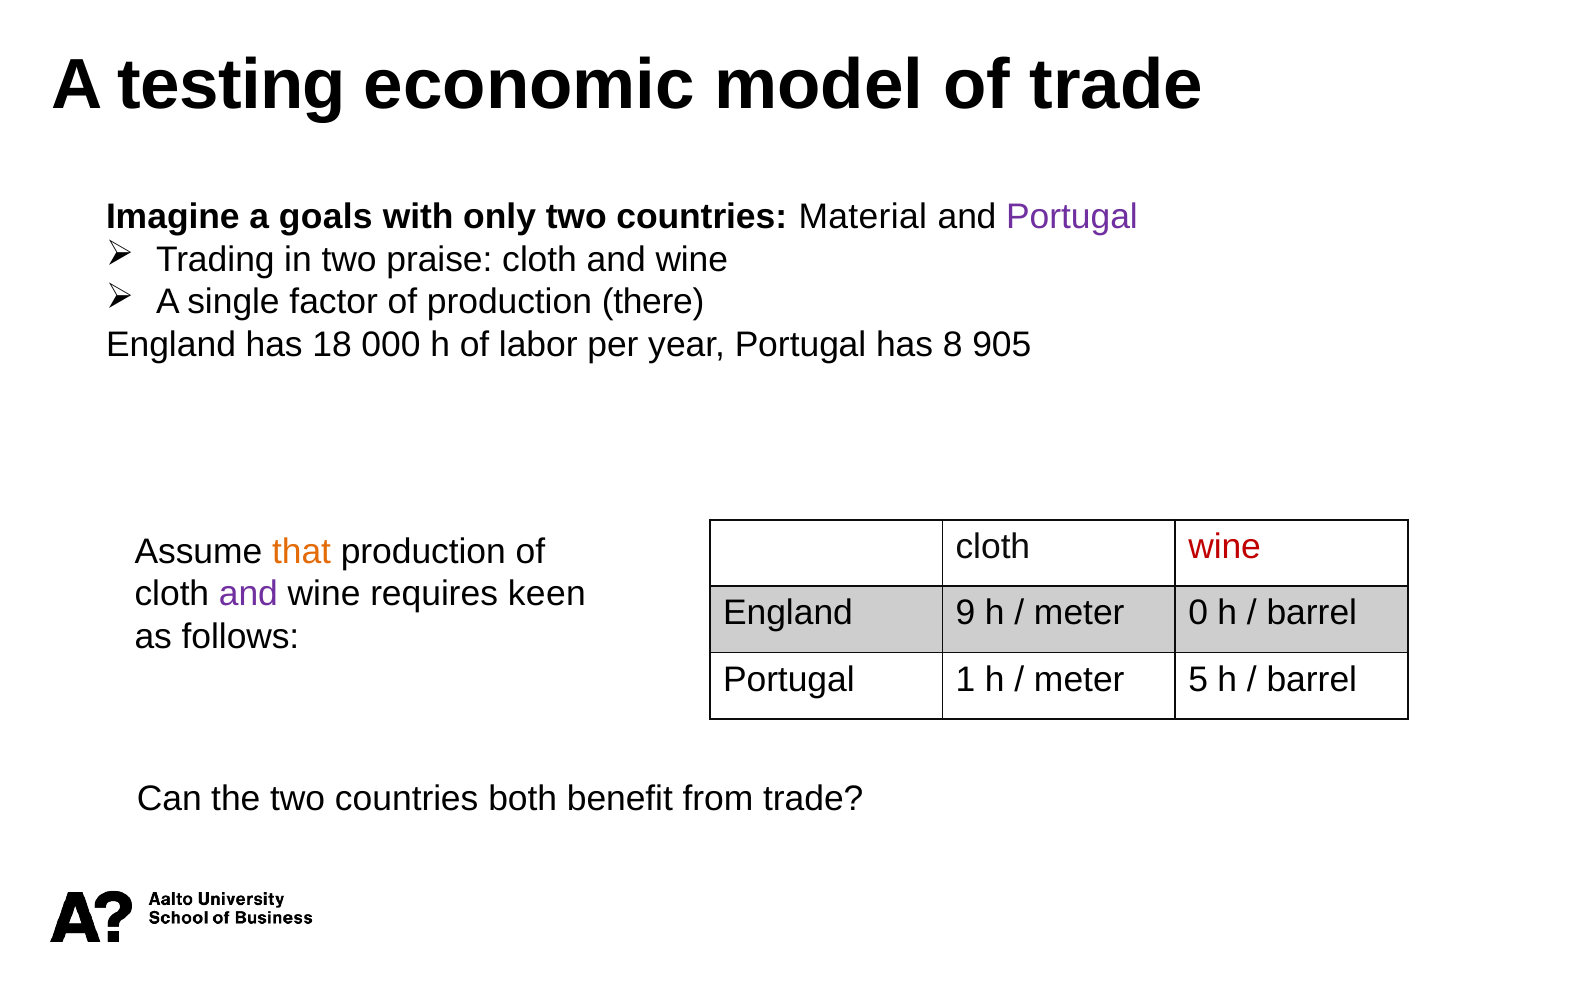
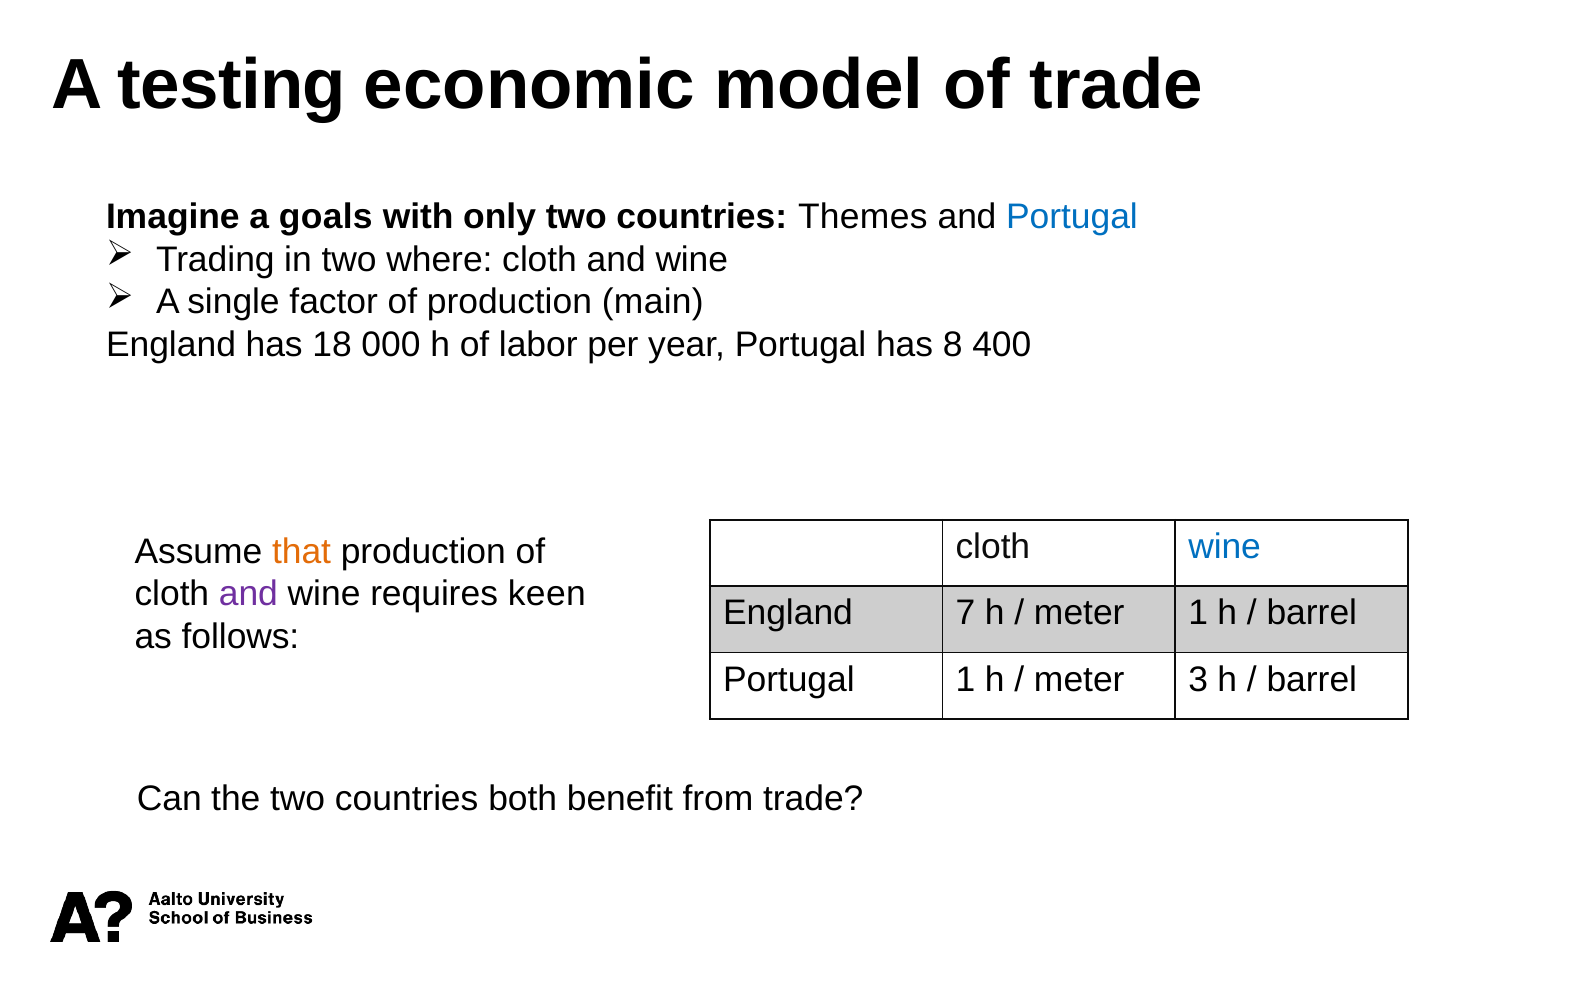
Material: Material -> Themes
Portugal at (1072, 217) colour: purple -> blue
praise: praise -> where
there: there -> main
905: 905 -> 400
wine at (1225, 546) colour: red -> blue
9: 9 -> 7
meter 0: 0 -> 1
5: 5 -> 3
